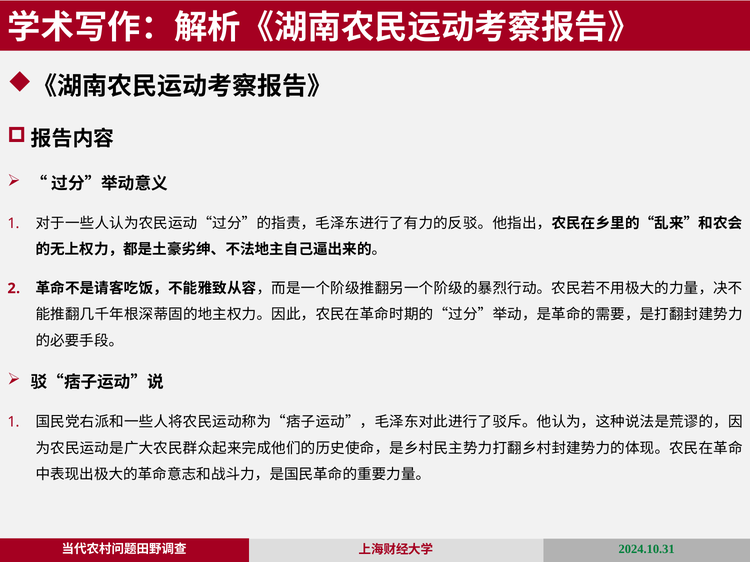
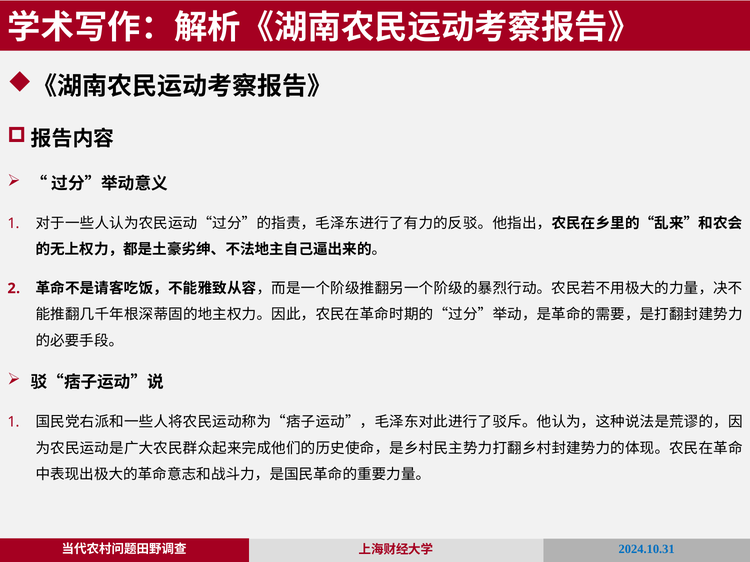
2024.10.31 colour: green -> blue
